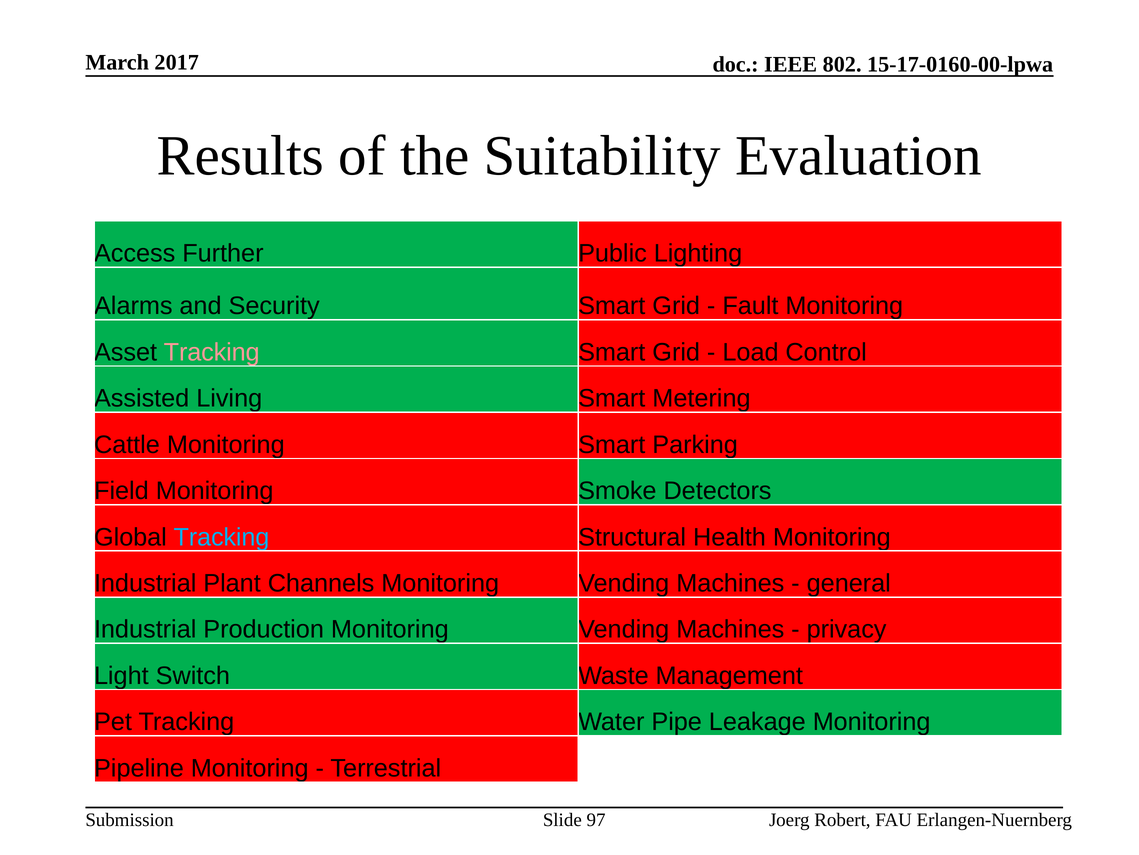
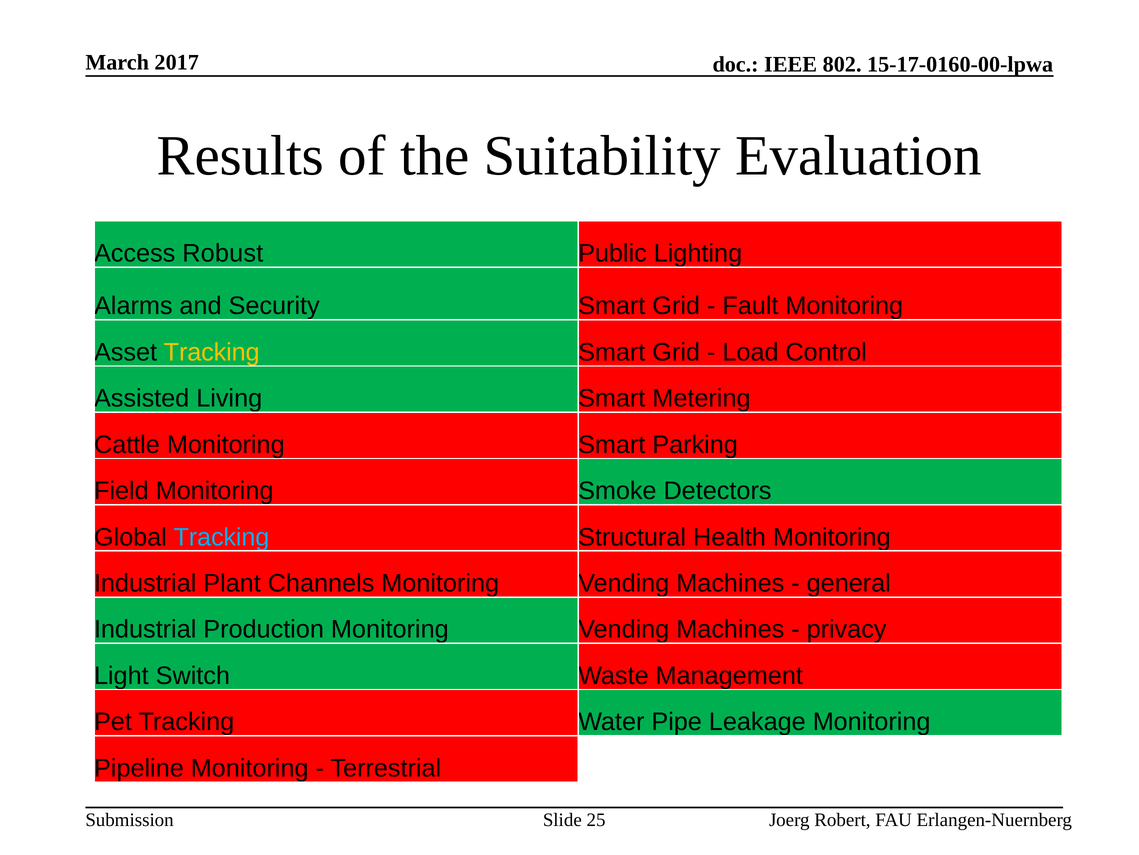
Further: Further -> Robust
Tracking at (212, 352) colour: pink -> yellow
97: 97 -> 25
